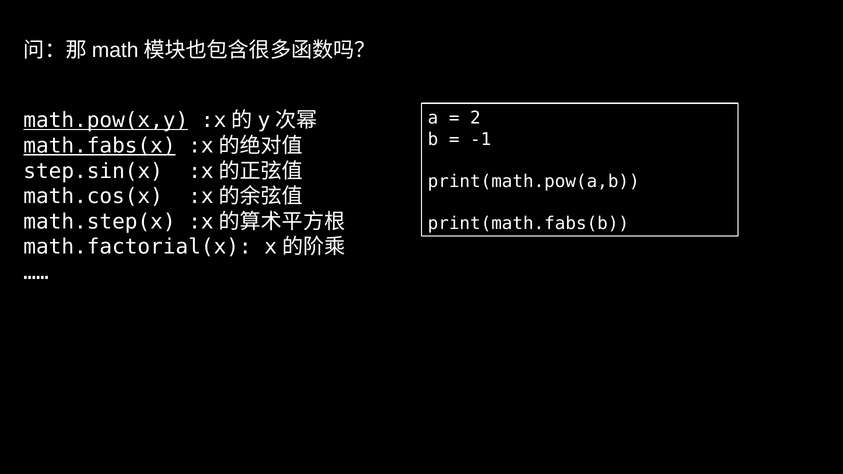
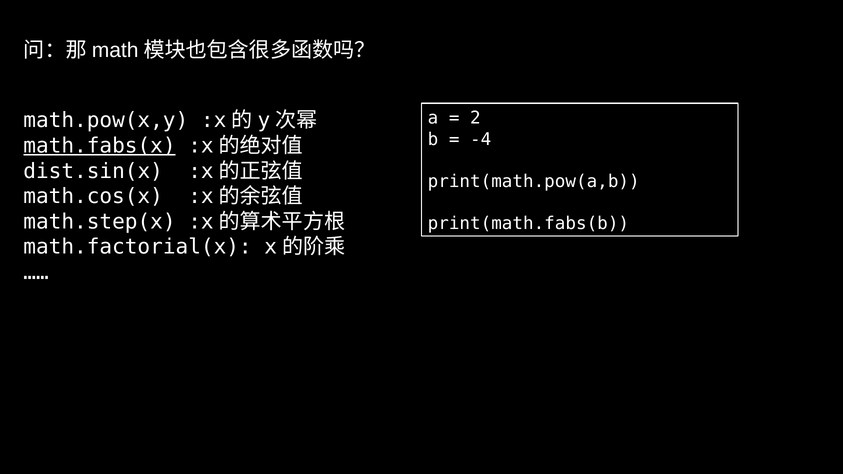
math.pow(x,y underline: present -> none
-1: -1 -> -4
step.sin(x: step.sin(x -> dist.sin(x
